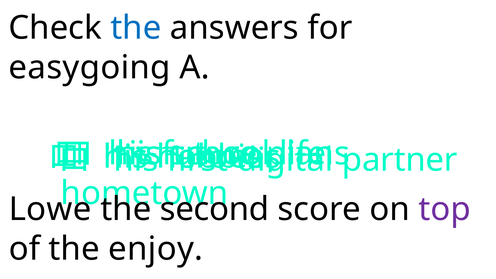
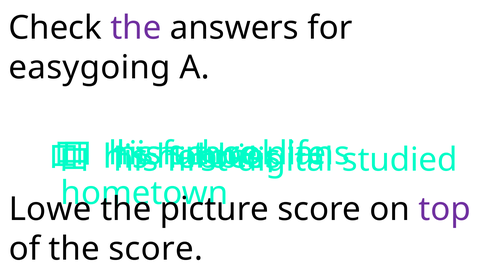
the at (136, 28) colour: blue -> purple
partner: partner -> studied
second: second -> picture
the enjoy: enjoy -> score
